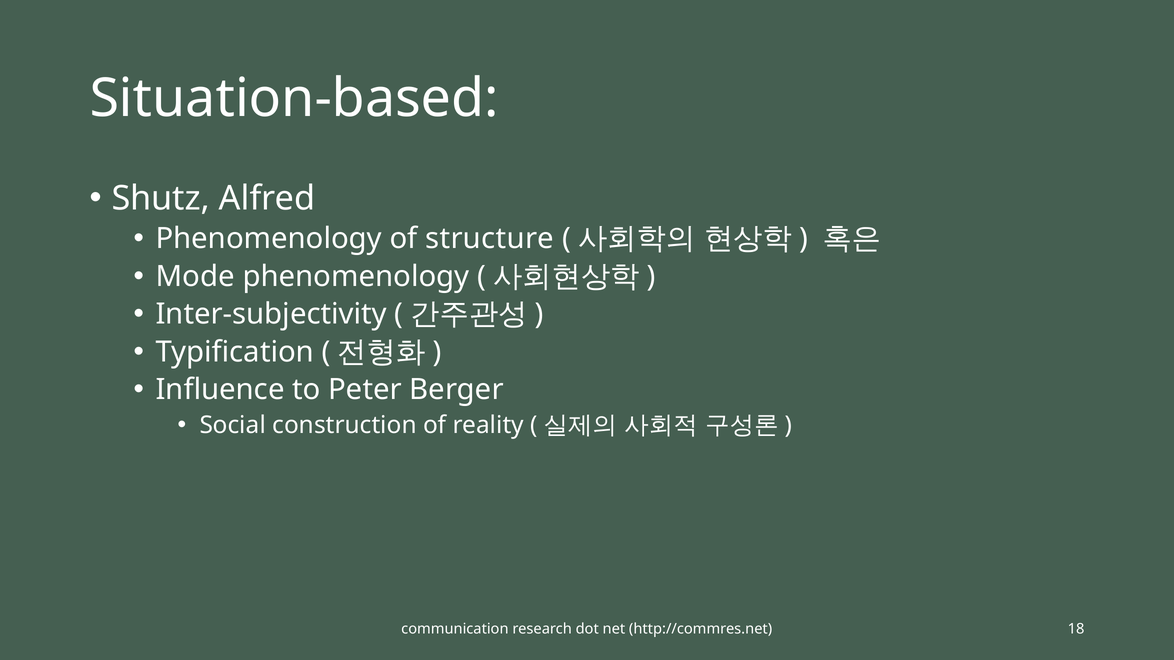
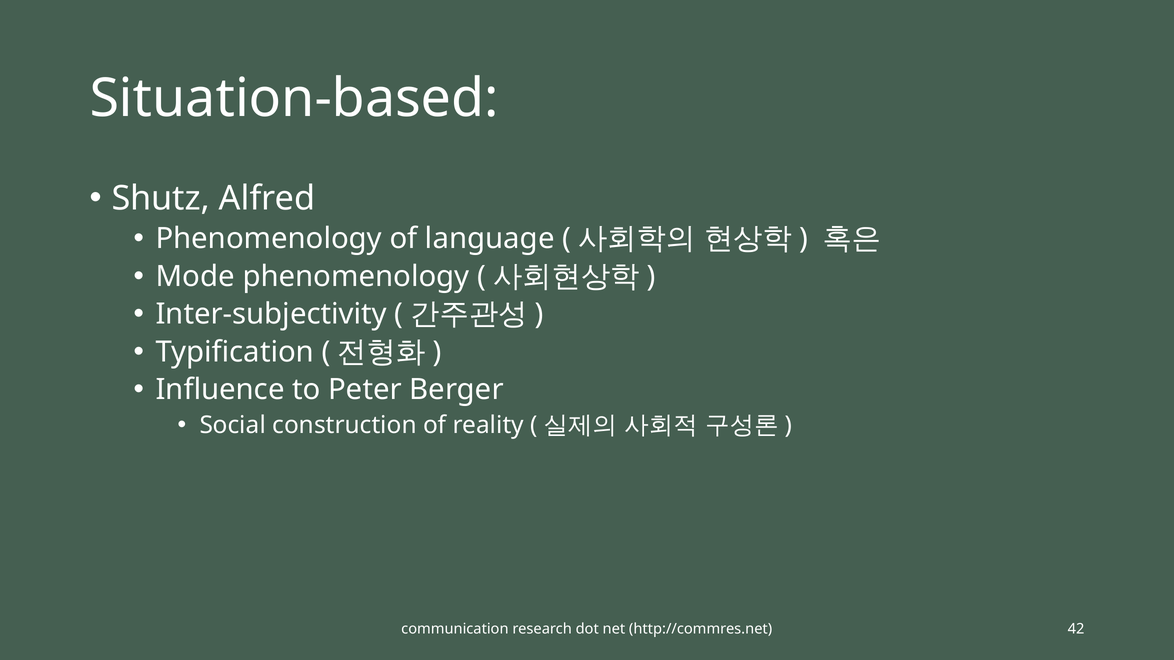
structure: structure -> language
18: 18 -> 42
